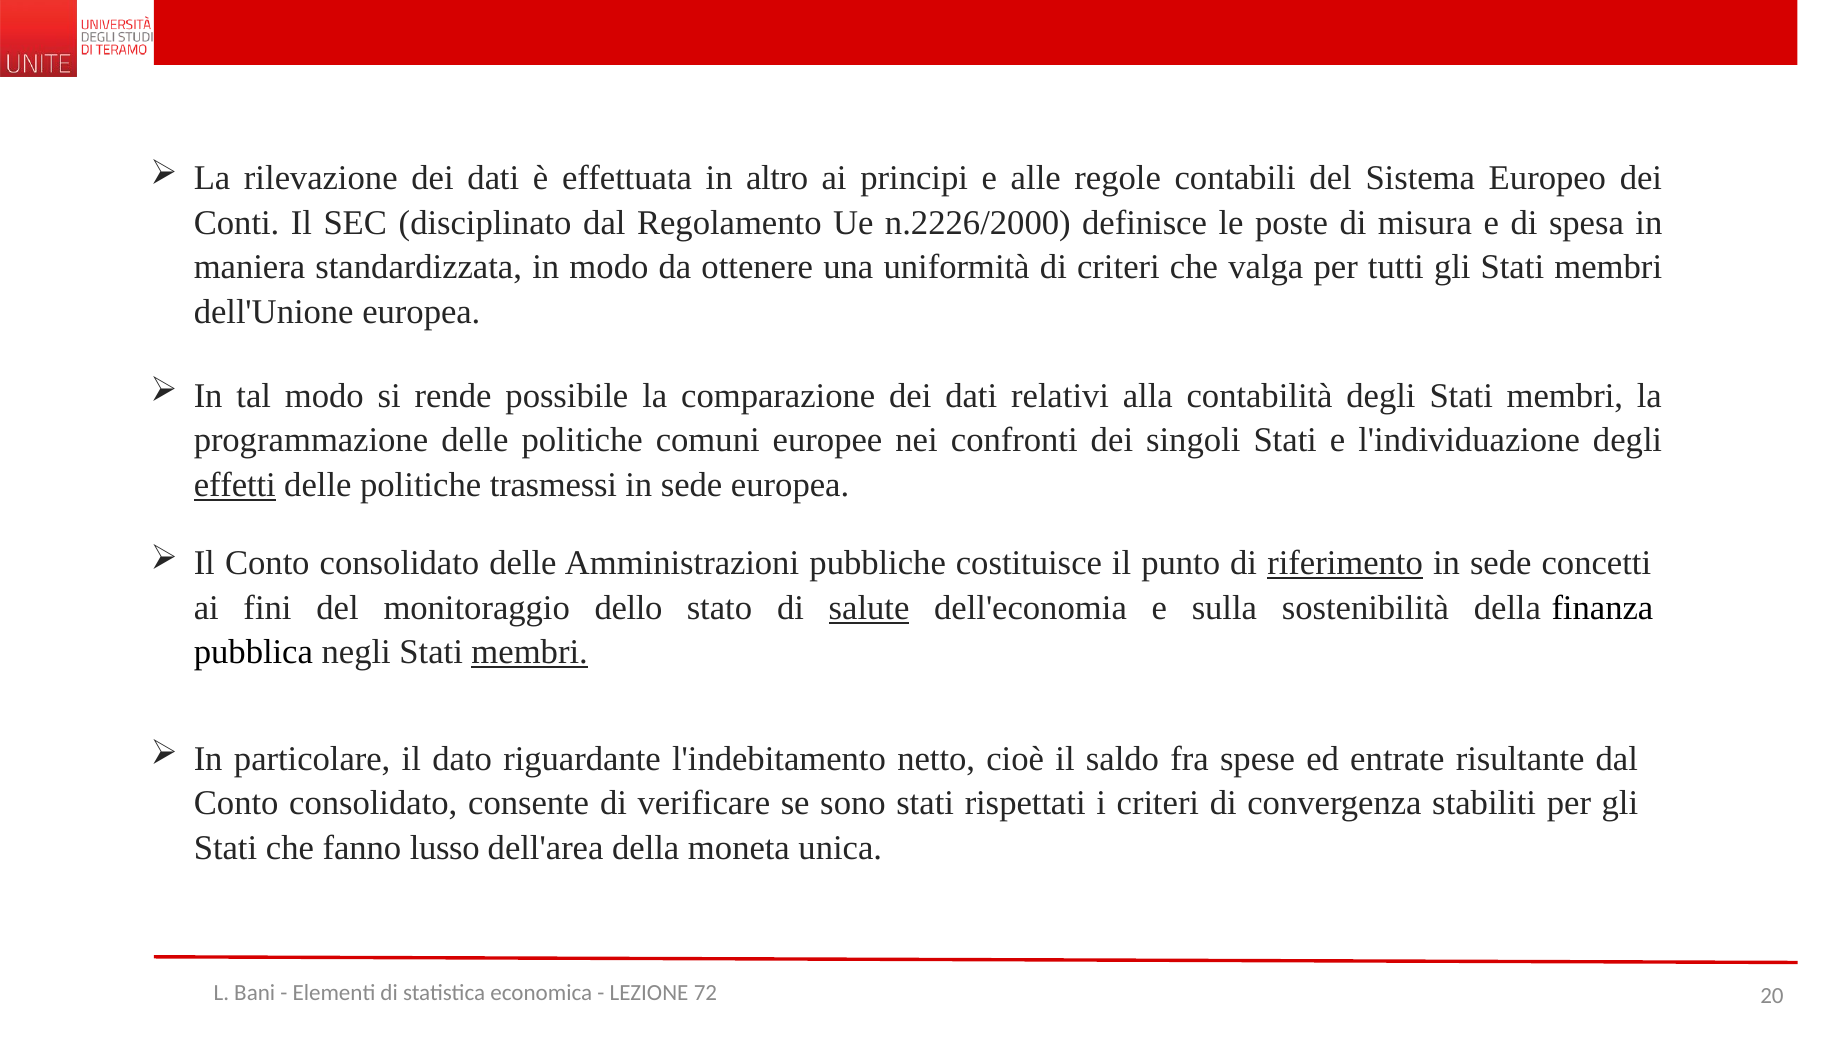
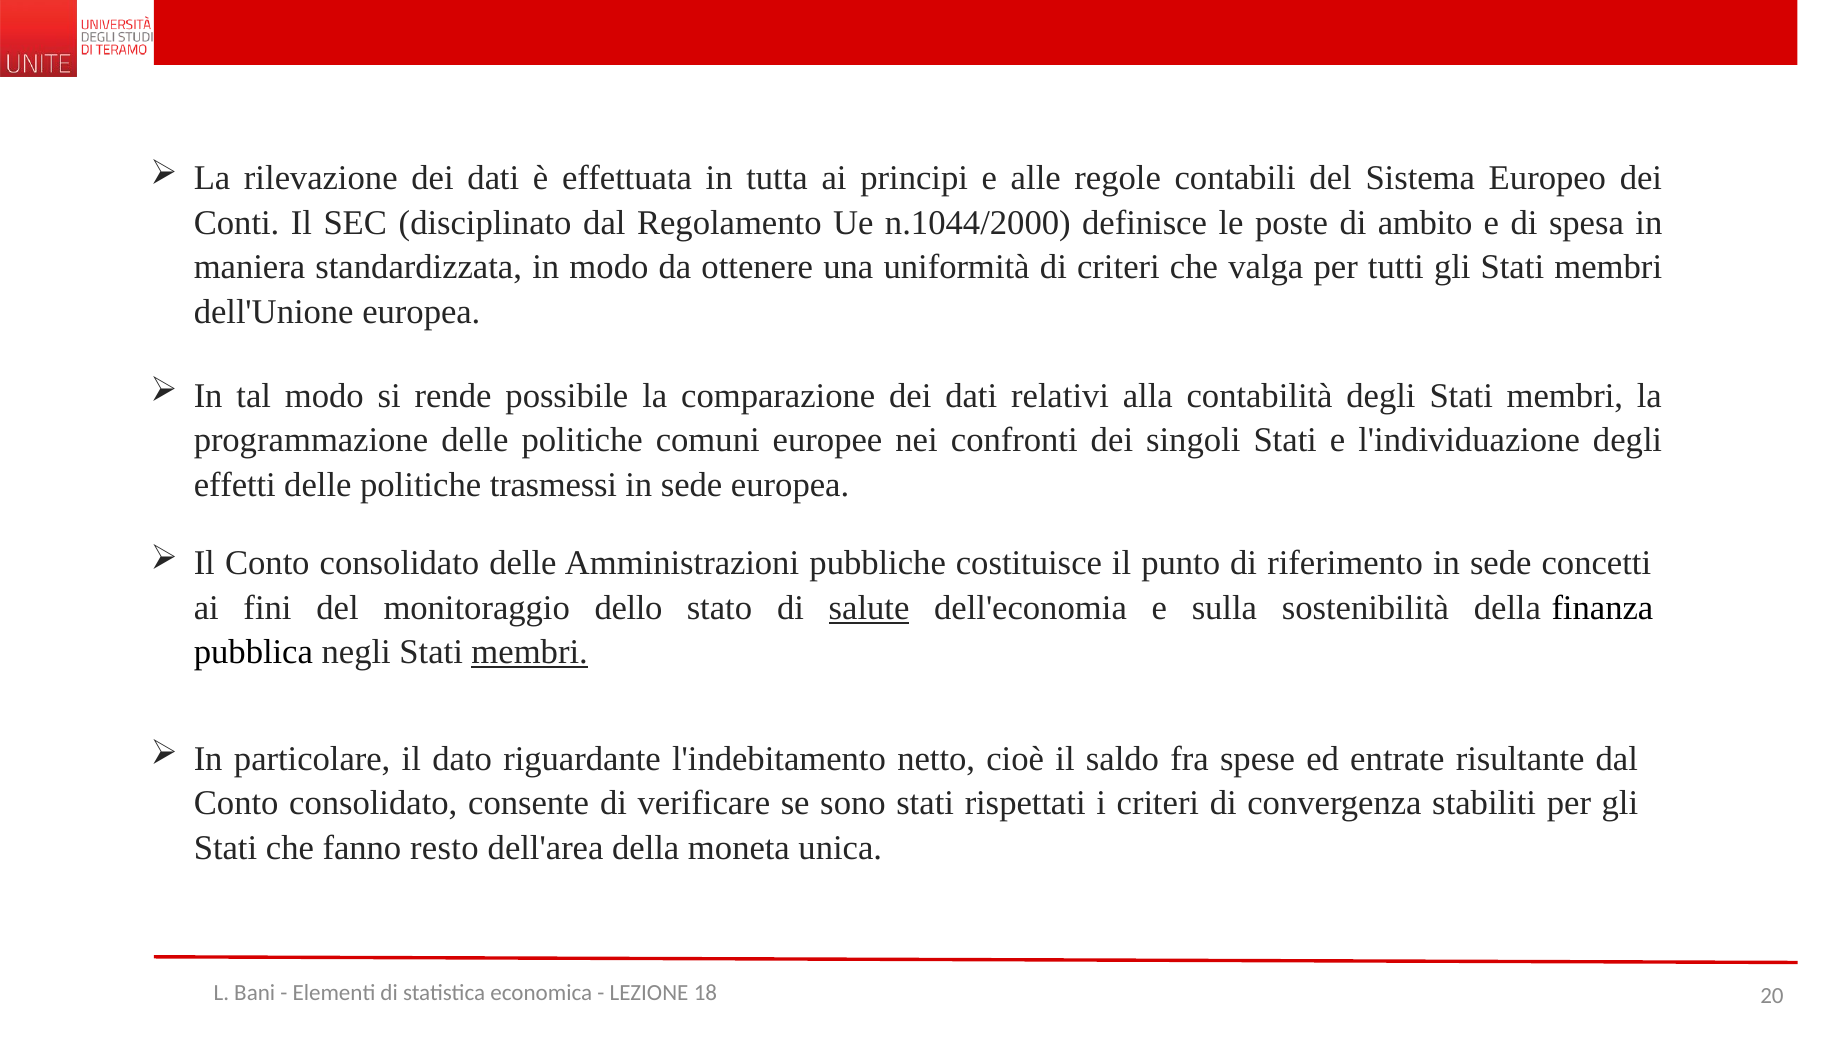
altro: altro -> tutta
n.2226/2000: n.2226/2000 -> n.1044/2000
misura: misura -> ambito
effetti underline: present -> none
riferimento underline: present -> none
lusso: lusso -> resto
72: 72 -> 18
